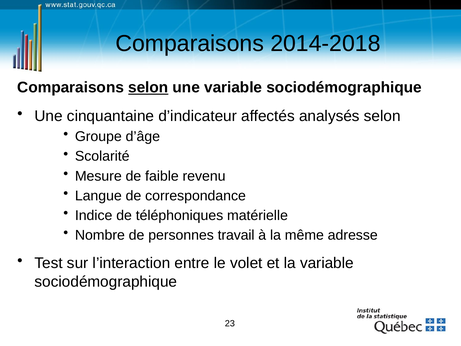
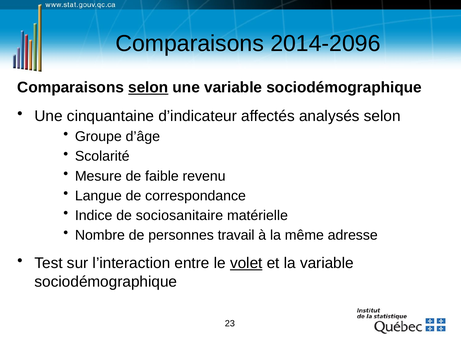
2014-2018: 2014-2018 -> 2014-2096
téléphoniques: téléphoniques -> sociosanitaire
volet underline: none -> present
